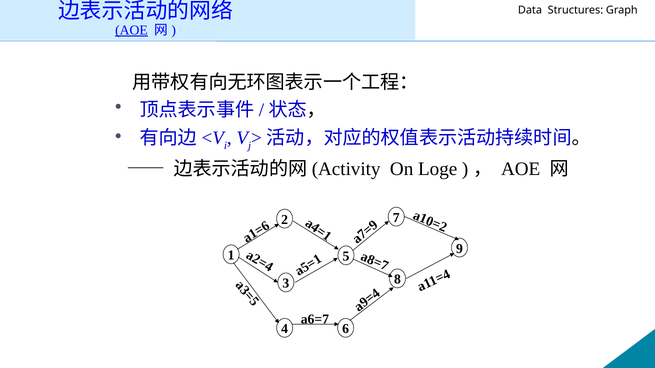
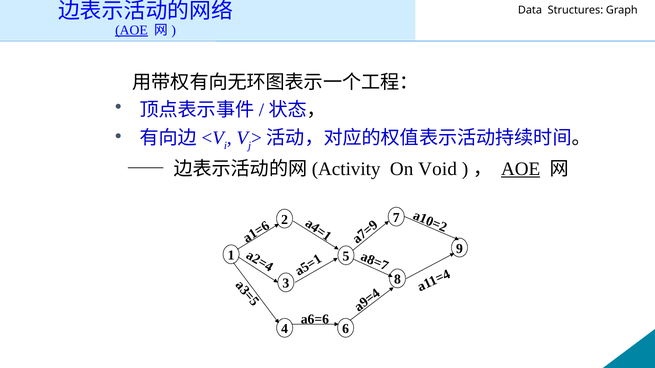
Loge: Loge -> Void
AOE at (521, 169) underline: none -> present
a6=7: a6=7 -> a6=6
